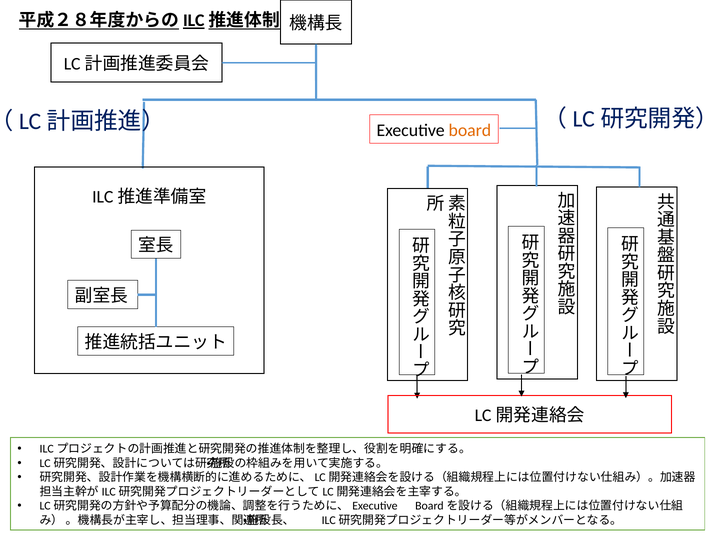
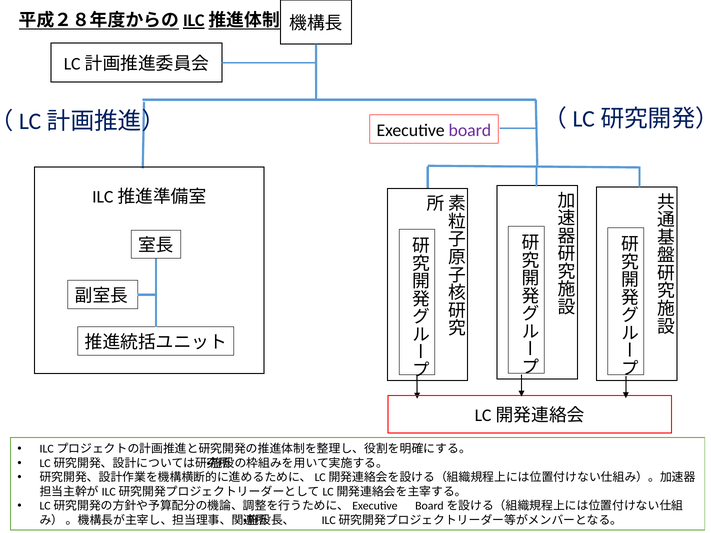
board colour: orange -> purple
